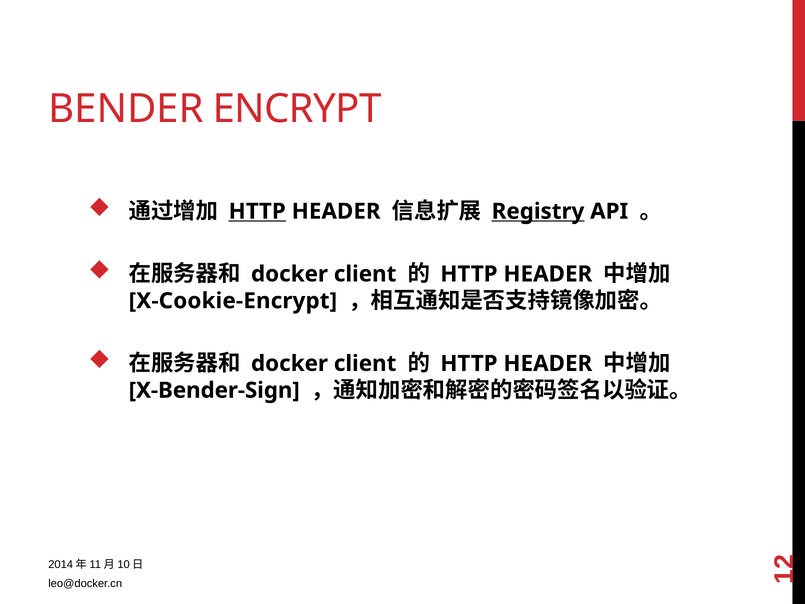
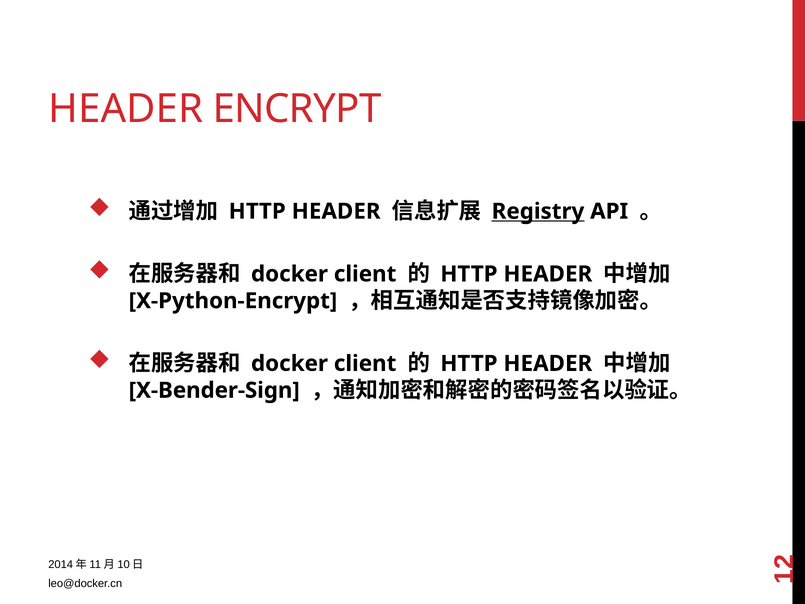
BENDER at (126, 109): BENDER -> HEADER
HTTP at (257, 211) underline: present -> none
X-Cookie-Encrypt: X-Cookie-Encrypt -> X-Python-Encrypt
